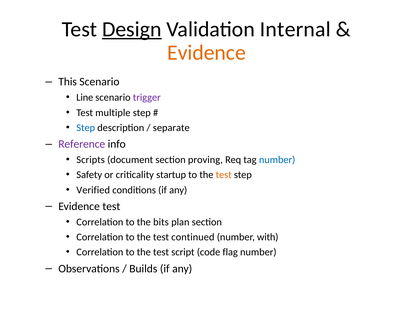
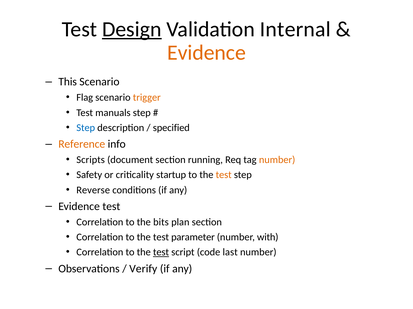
Line: Line -> Flag
trigger colour: purple -> orange
multiple: multiple -> manuals
separate: separate -> specified
Reference colour: purple -> orange
proving: proving -> running
number at (277, 160) colour: blue -> orange
Verified: Verified -> Reverse
continued: continued -> parameter
test at (161, 253) underline: none -> present
flag: flag -> last
Builds: Builds -> Verify
